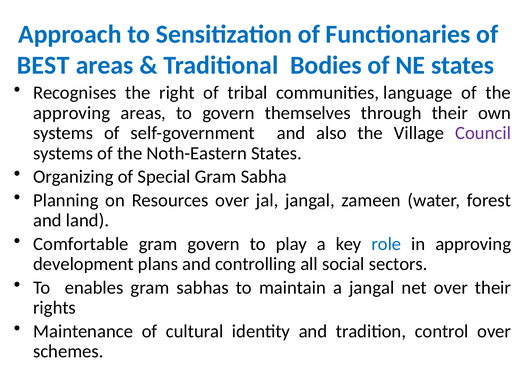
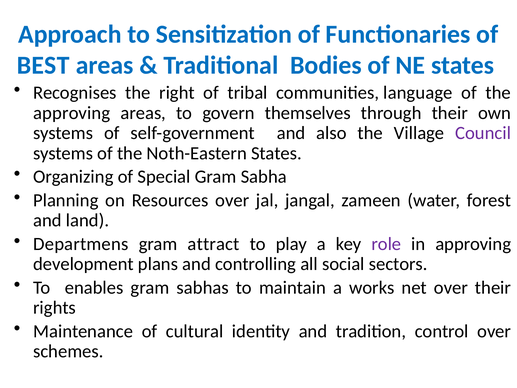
Comfortable: Comfortable -> Departmens
gram govern: govern -> attract
role colour: blue -> purple
a jangal: jangal -> works
